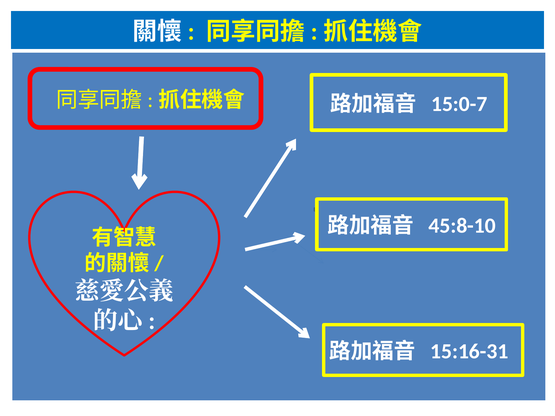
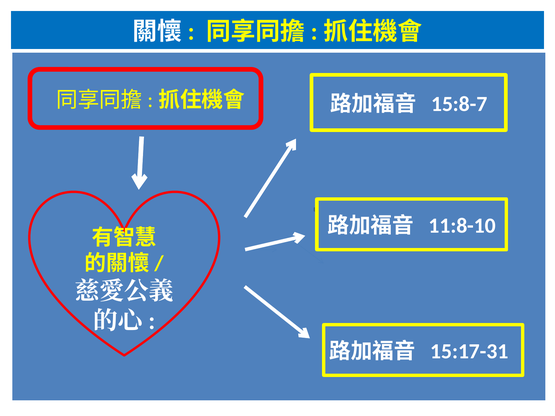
15:0-7: 15:0-7 -> 15:8-7
45:8-10: 45:8-10 -> 11:8-10
15:16-31: 15:16-31 -> 15:17-31
